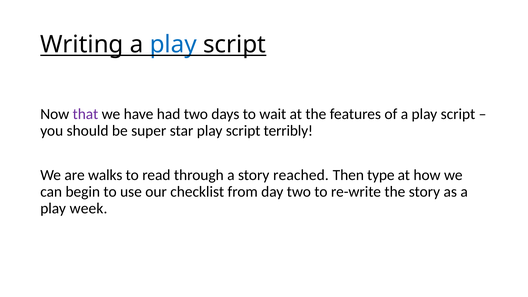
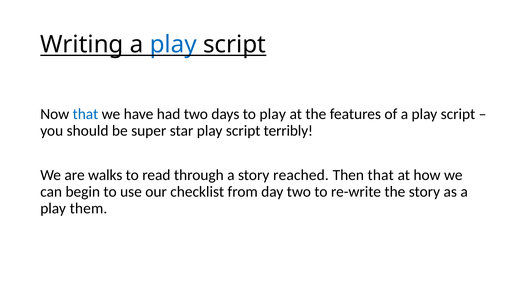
that at (85, 114) colour: purple -> blue
to wait: wait -> play
Then type: type -> that
week: week -> them
